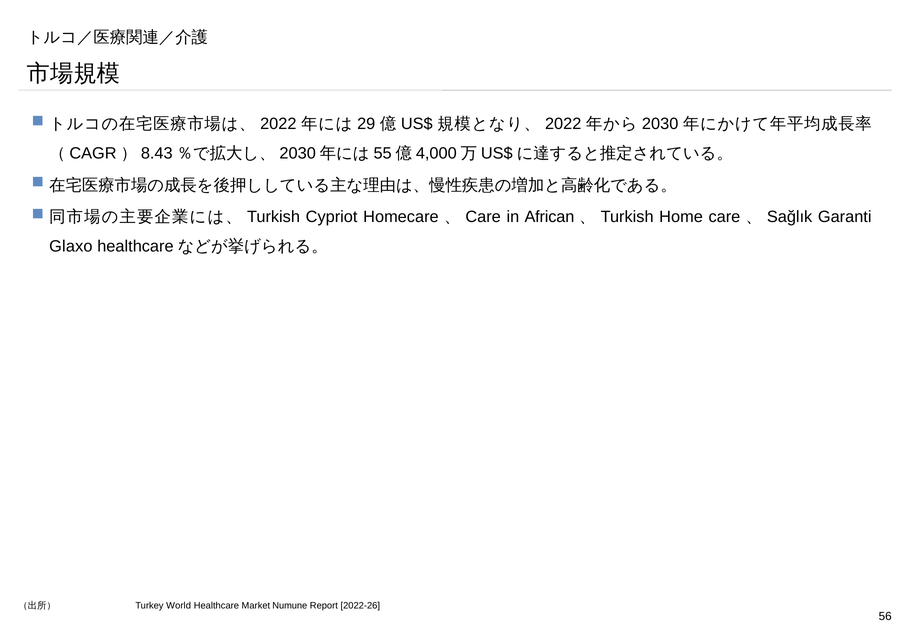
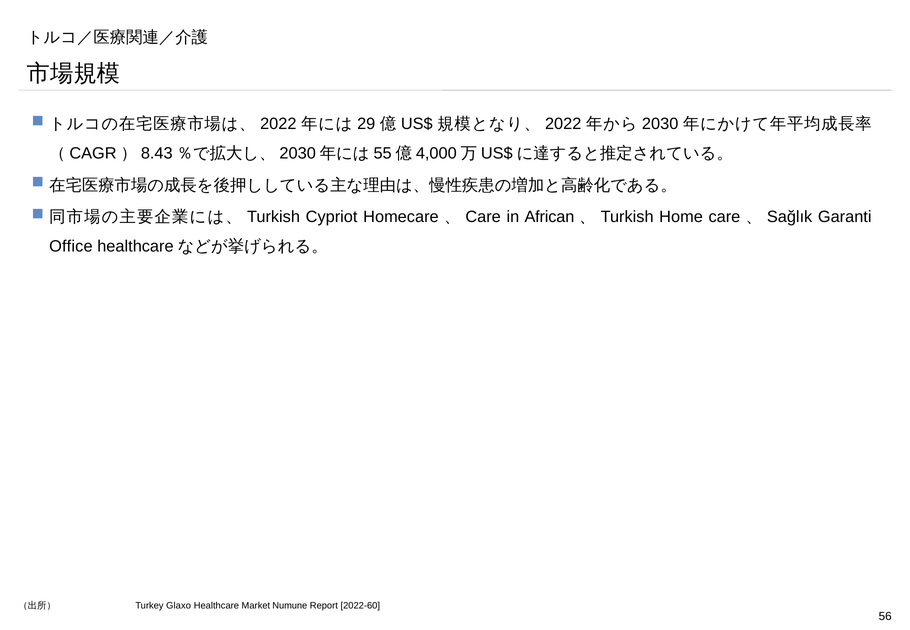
Glaxo: Glaxo -> Office
World: World -> Glaxo
2022-26: 2022-26 -> 2022-60
